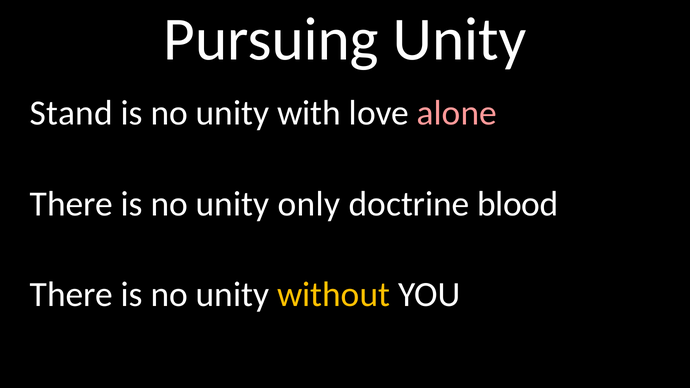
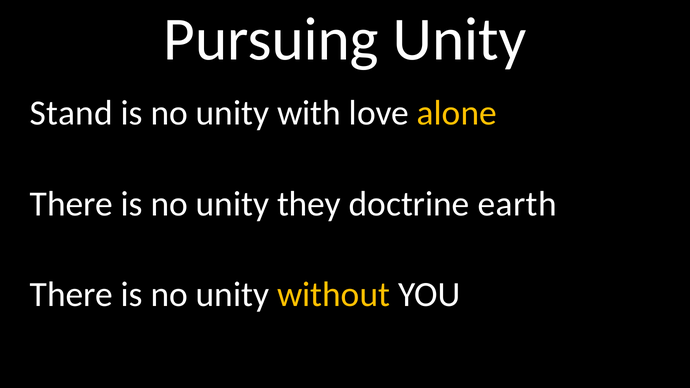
alone colour: pink -> yellow
only: only -> they
blood: blood -> earth
